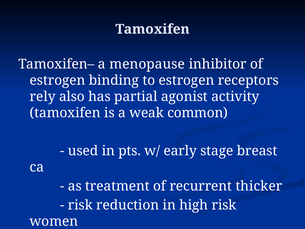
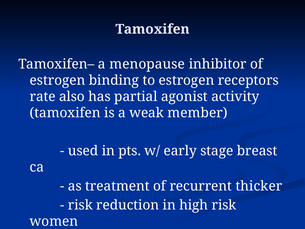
rely: rely -> rate
common: common -> member
